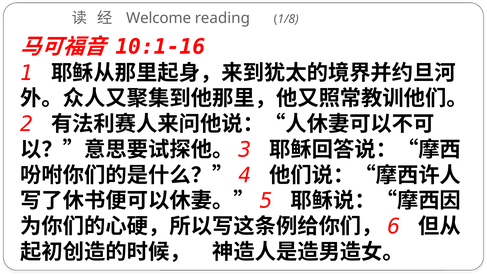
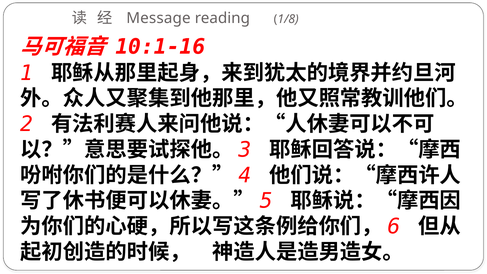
Welcome: Welcome -> Message
